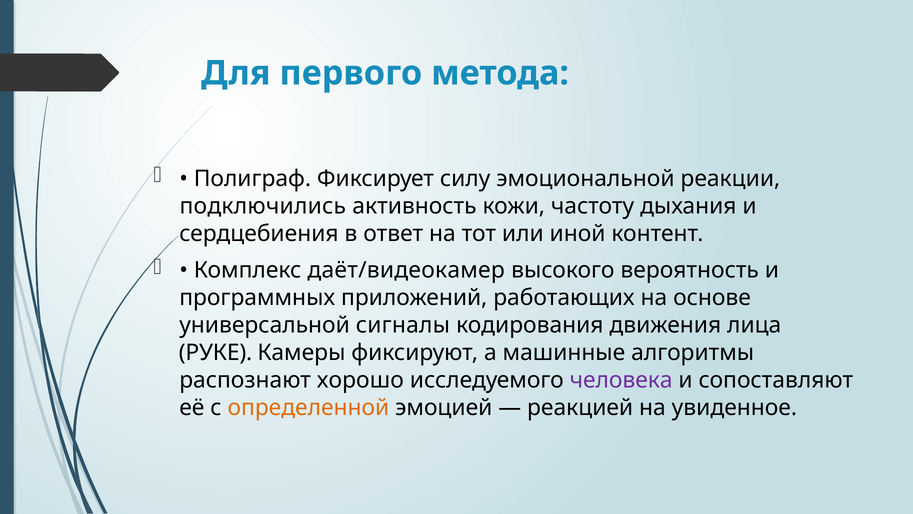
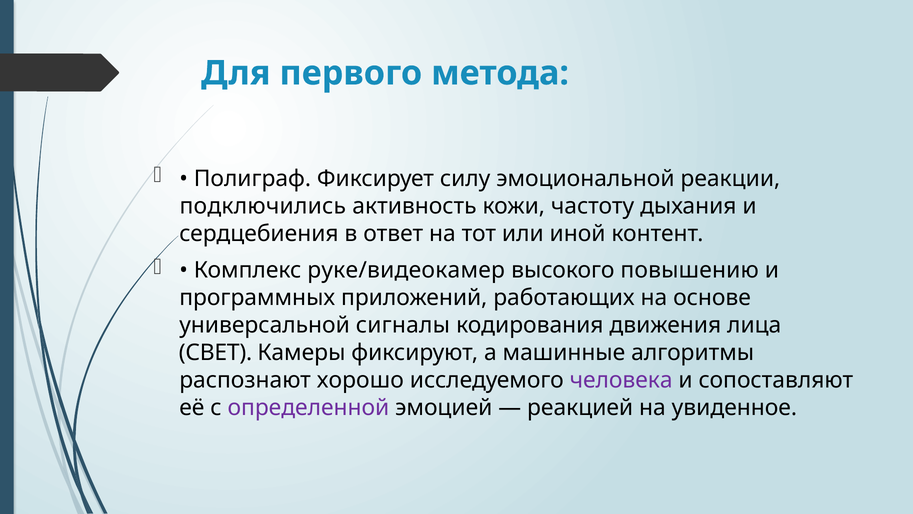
даёт/видеокамер: даёт/видеокамер -> руке/видеокамер
вероятность: вероятность -> повышению
РУКЕ: РУКЕ -> СВЕТ
определенной colour: orange -> purple
